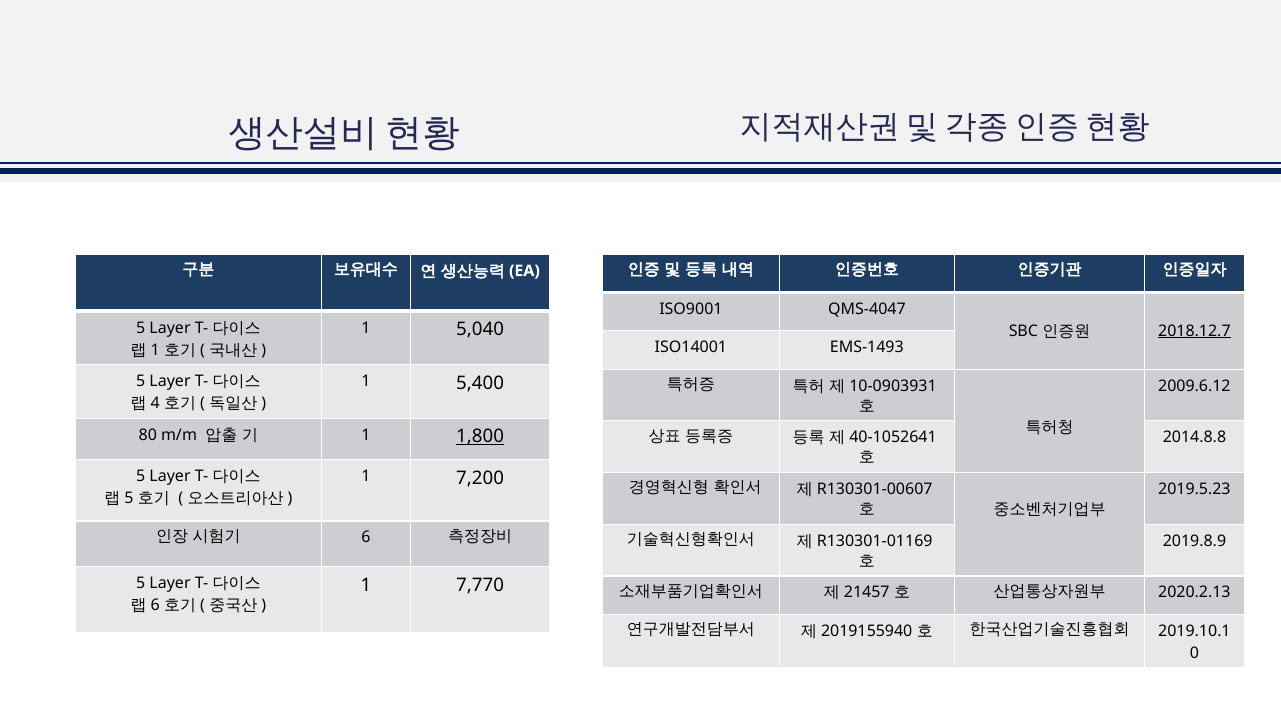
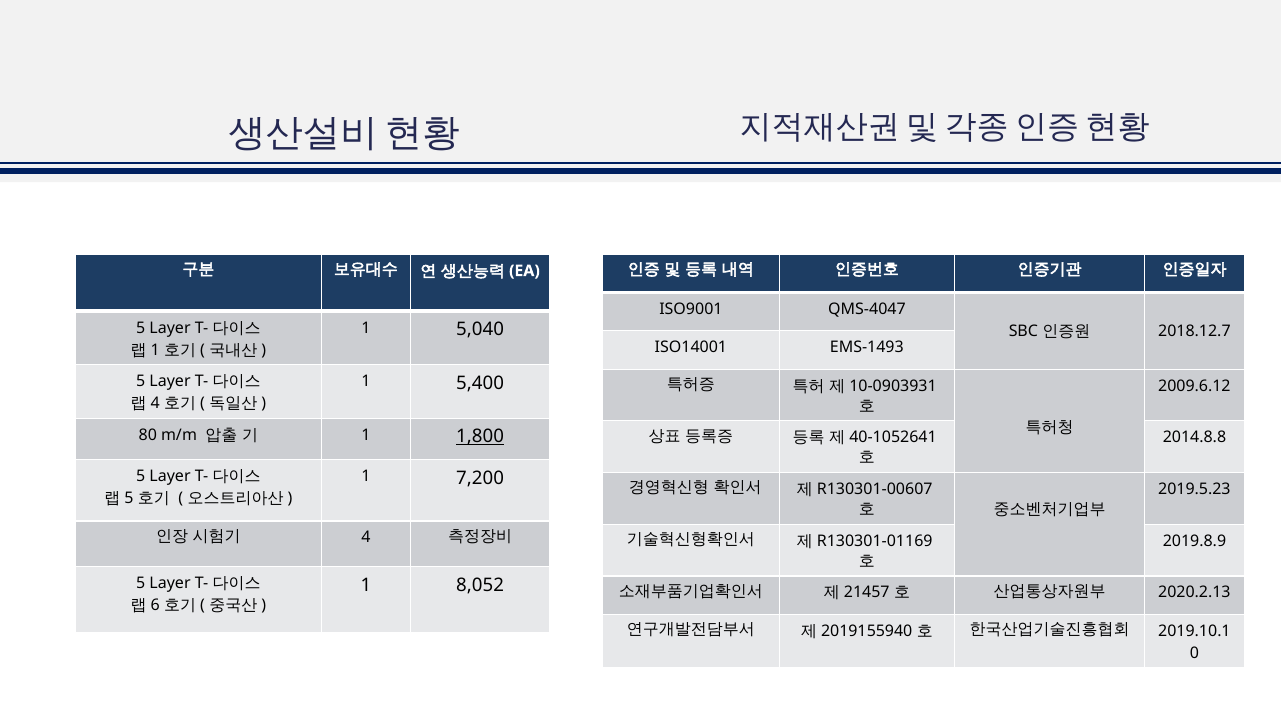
2018.12.7 underline: present -> none
6 at (366, 538): 6 -> 4
7,770: 7,770 -> 8,052
